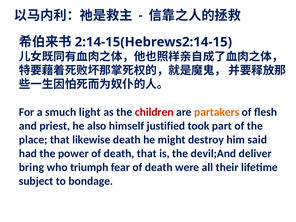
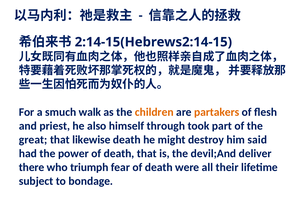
light: light -> walk
children colour: red -> orange
justified: justified -> through
place: place -> great
bring: bring -> there
